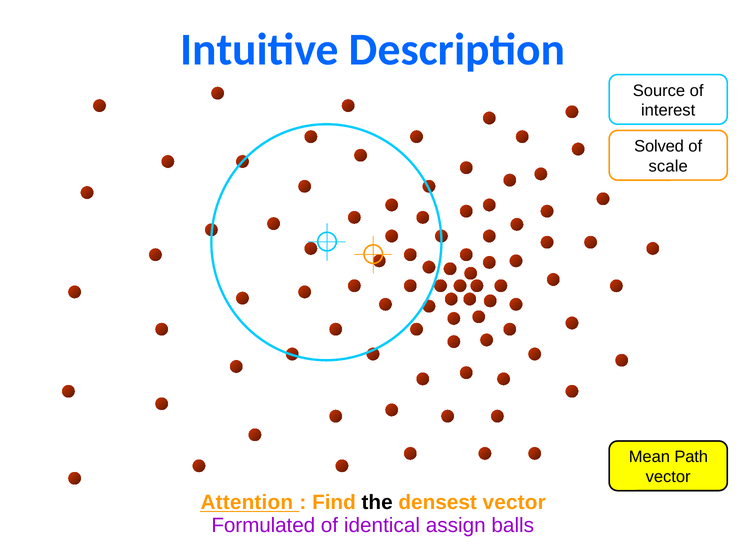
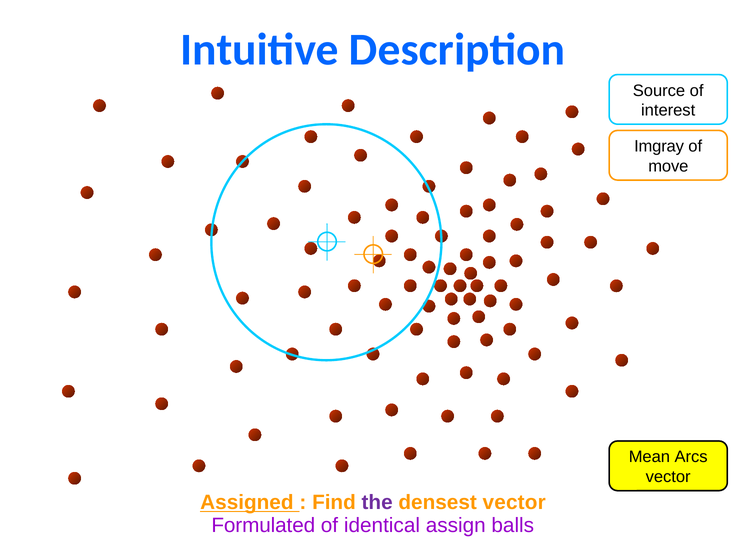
Solved: Solved -> Imgray
scale: scale -> move
Path: Path -> Arcs
Attention: Attention -> Assigned
the colour: black -> purple
